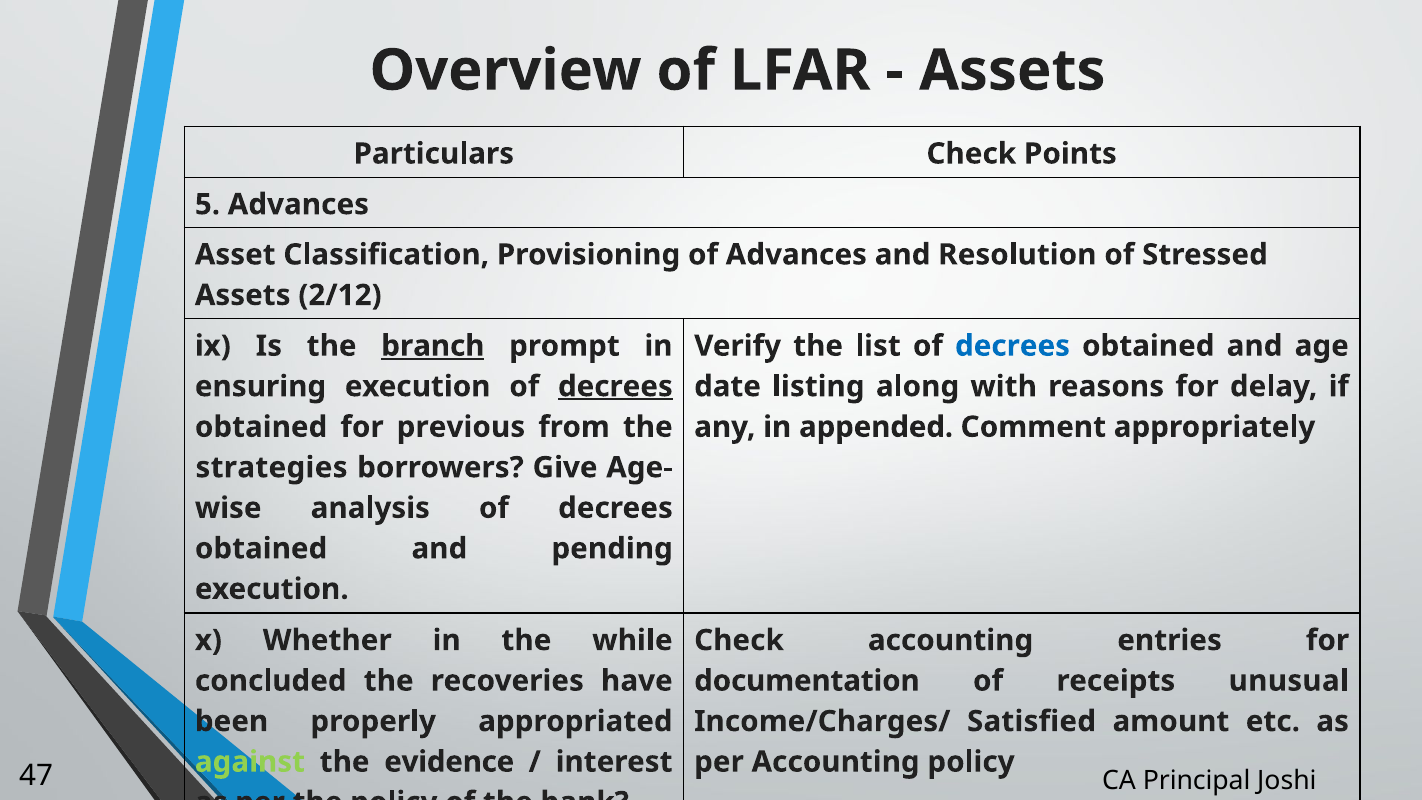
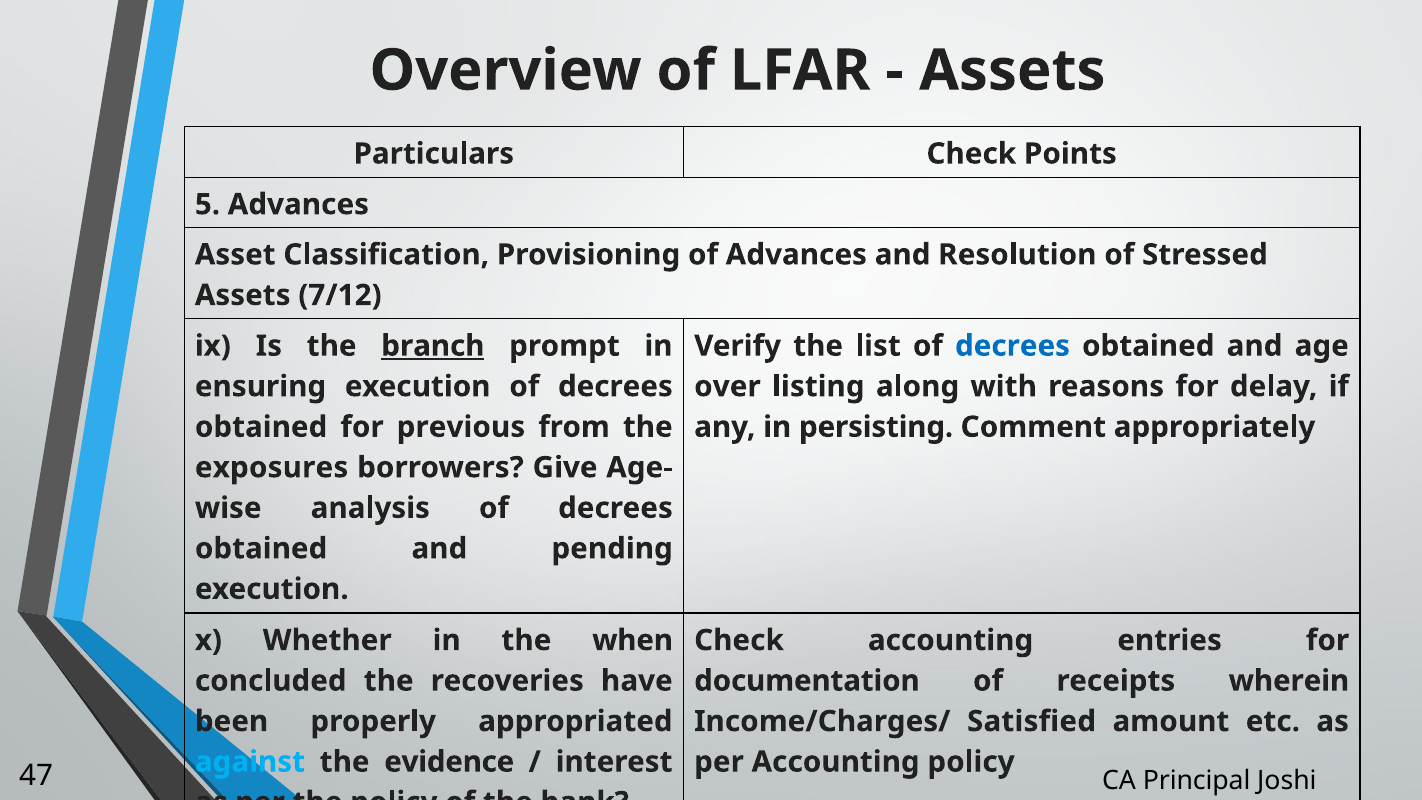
2/12: 2/12 -> 7/12
decrees at (615, 386) underline: present -> none
date: date -> over
appended: appended -> persisting
strategies: strategies -> exposures
while: while -> when
unusual: unusual -> wherein
against colour: light green -> light blue
